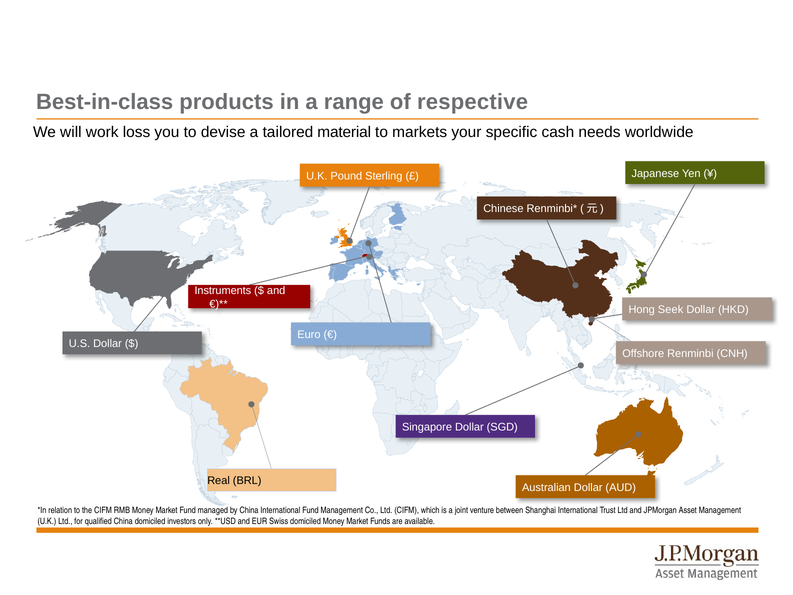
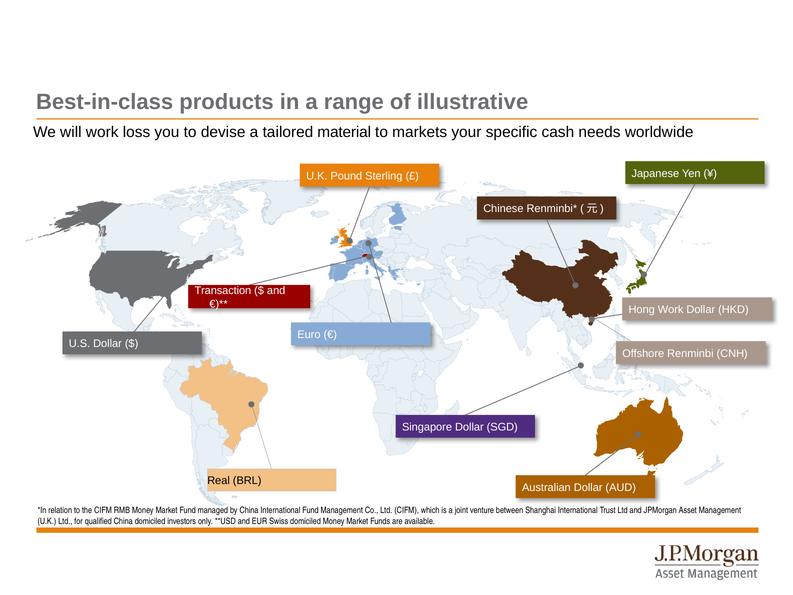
respective: respective -> illustrative
Instruments: Instruments -> Transaction
Hong Seek: Seek -> Work
